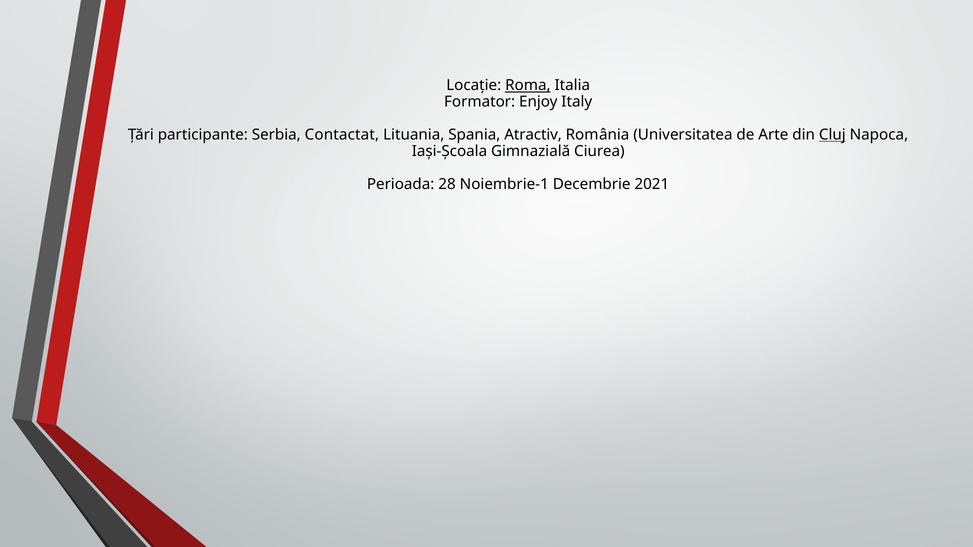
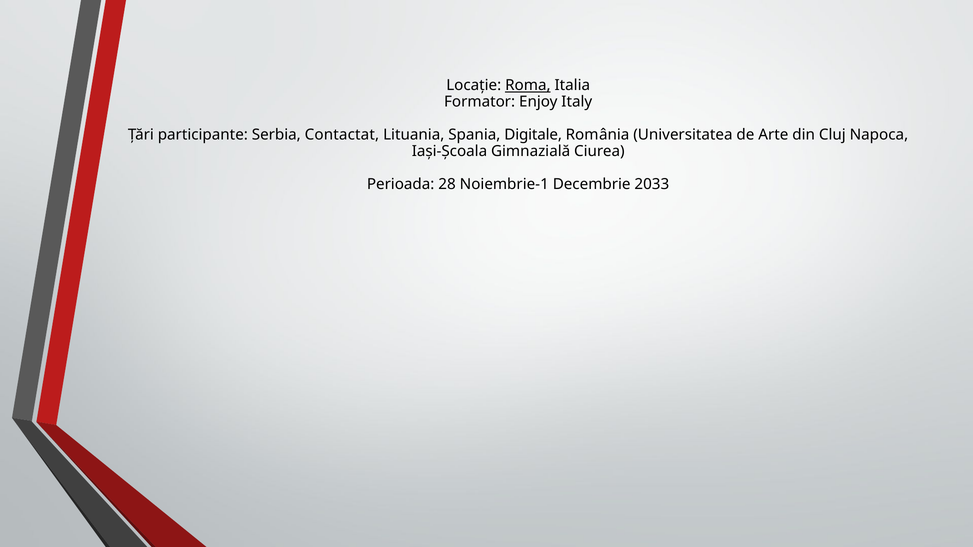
Atractiv: Atractiv -> Digitale
Cluj underline: present -> none
2021: 2021 -> 2033
